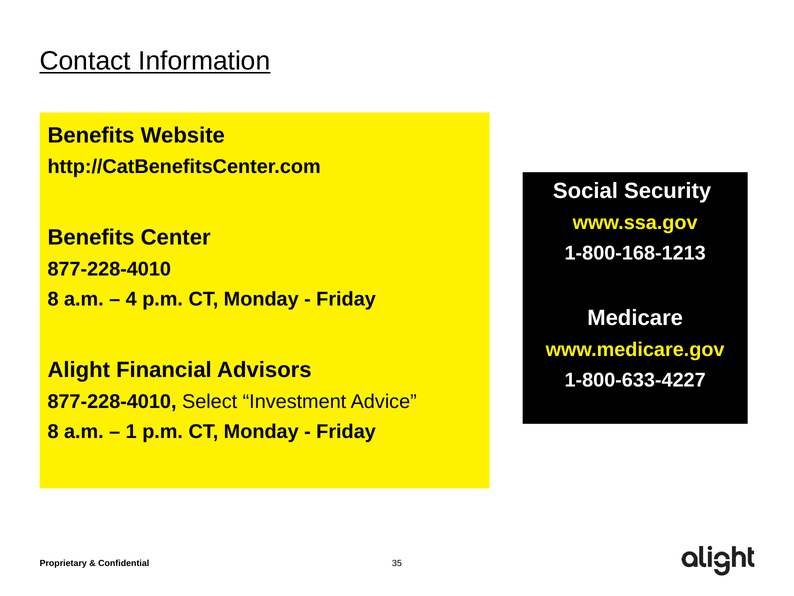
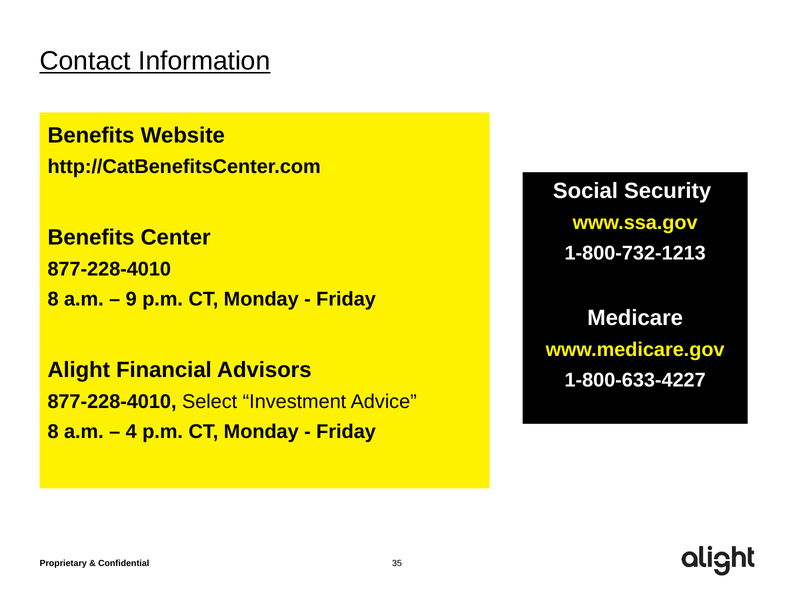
1-800-168-1213: 1-800-168-1213 -> 1-800-732-1213
4: 4 -> 9
1: 1 -> 4
